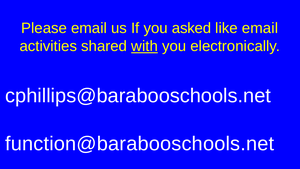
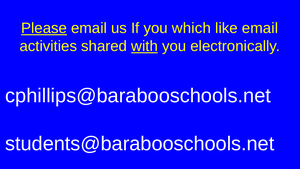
Please underline: none -> present
asked: asked -> which
function@barabooschools.net: function@barabooschools.net -> students@barabooschools.net
